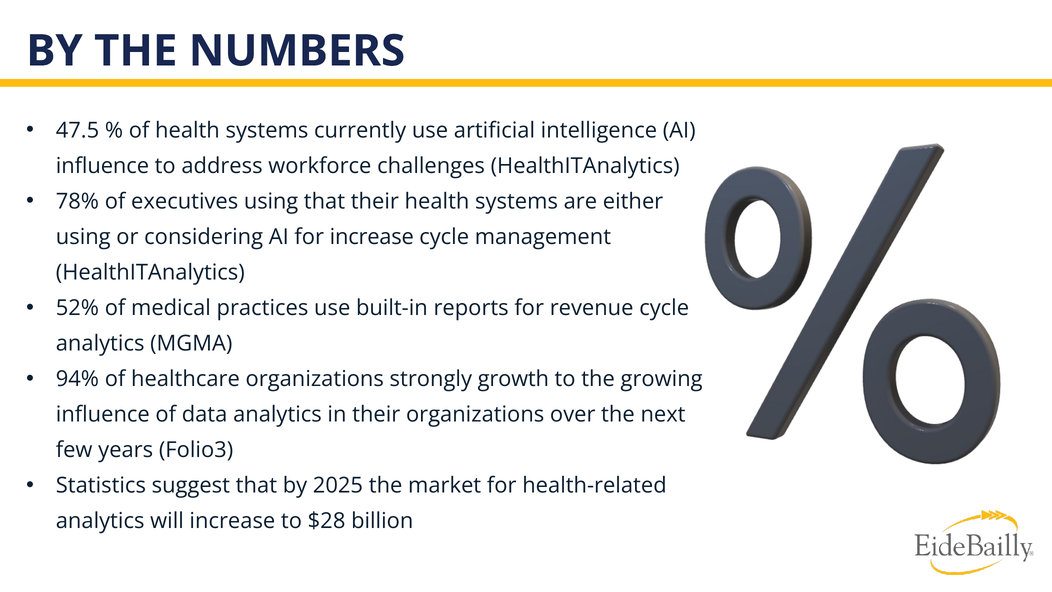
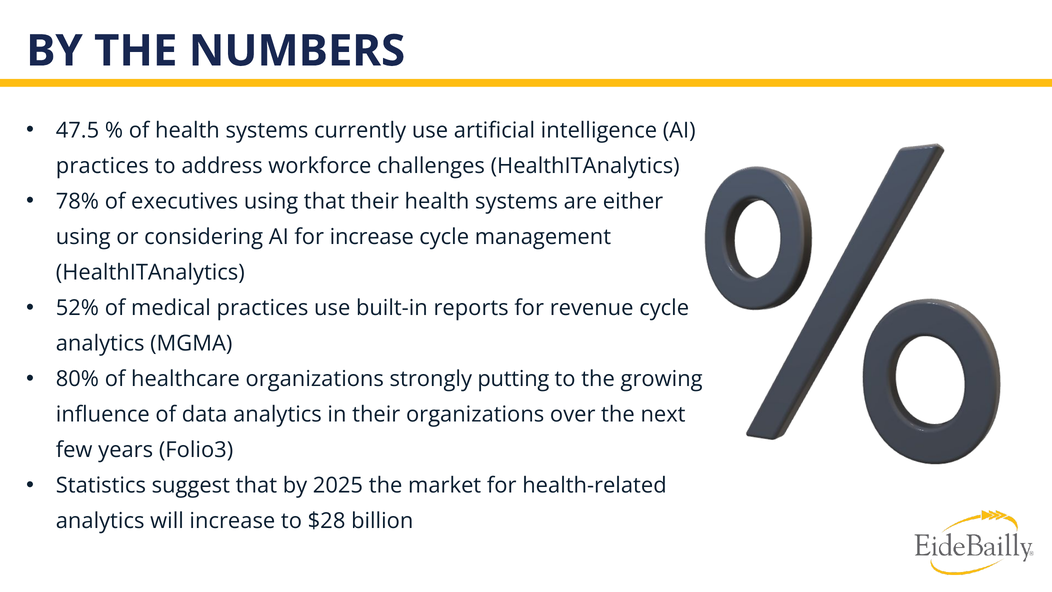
influence at (102, 166): influence -> practices
94%: 94% -> 80%
growth: growth -> putting
